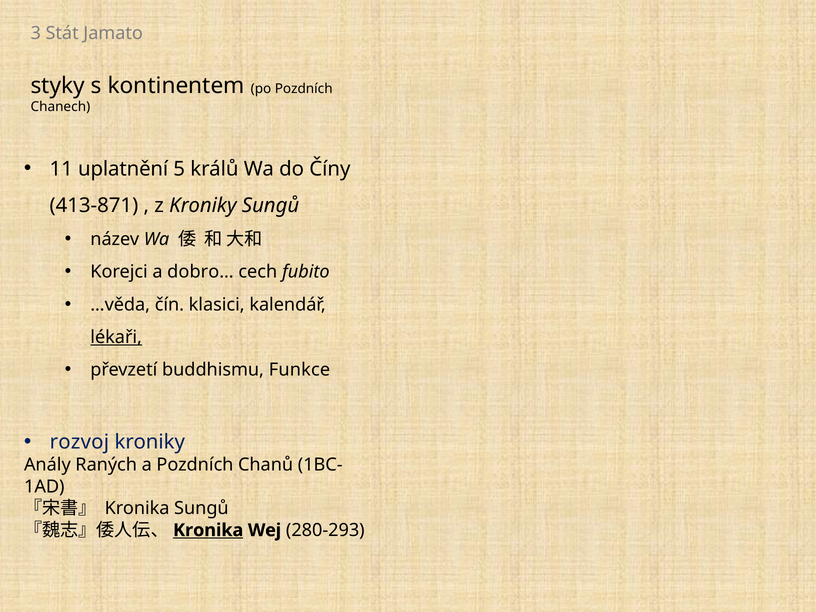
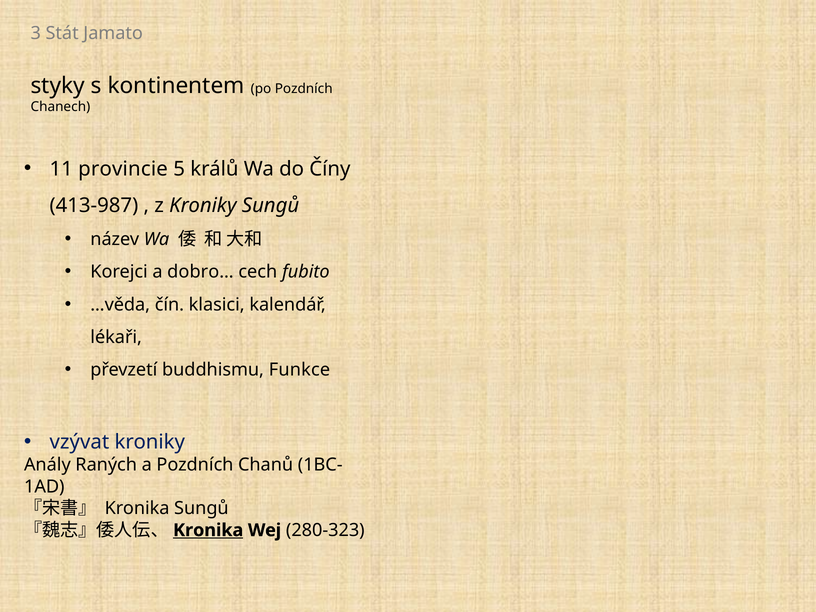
uplatnění: uplatnění -> provincie
413-871: 413-871 -> 413-987
lékaři underline: present -> none
rozvoj: rozvoj -> vzývat
280-293: 280-293 -> 280-323
